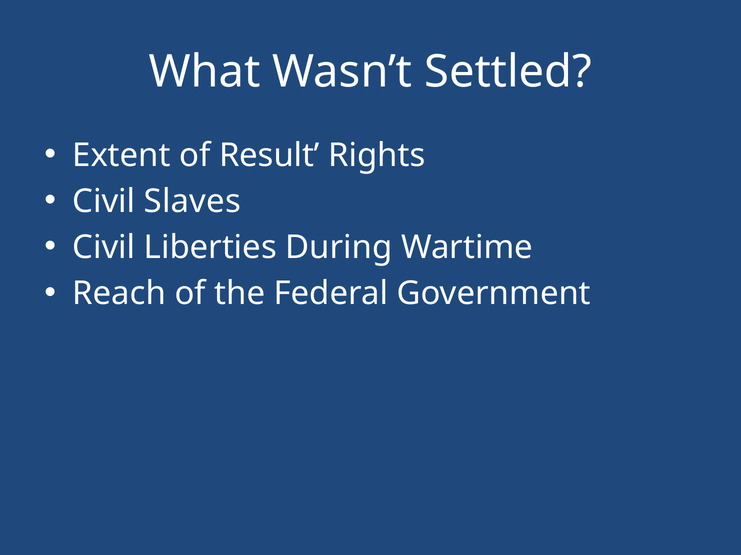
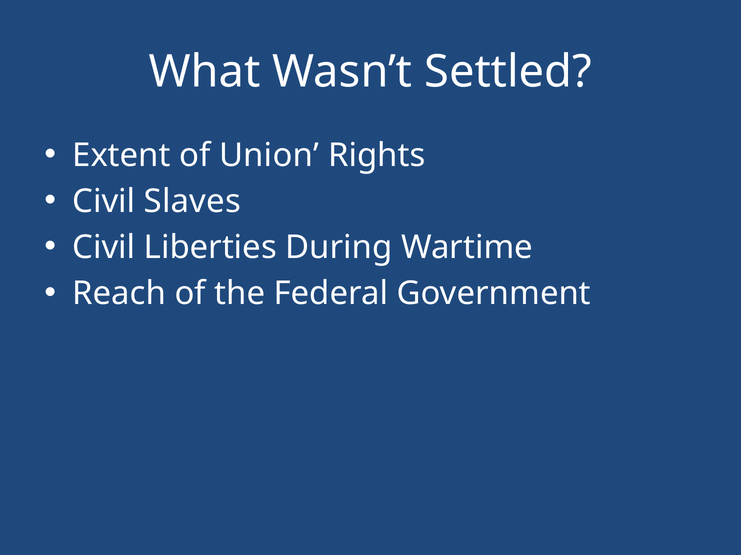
Result: Result -> Union
